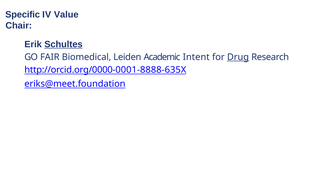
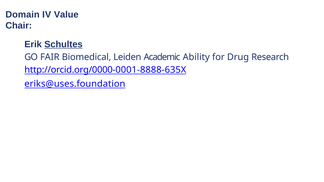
Specific: Specific -> Domain
Intent: Intent -> Ability
Drug underline: present -> none
eriks@meet.foundation: eriks@meet.foundation -> eriks@uses.foundation
